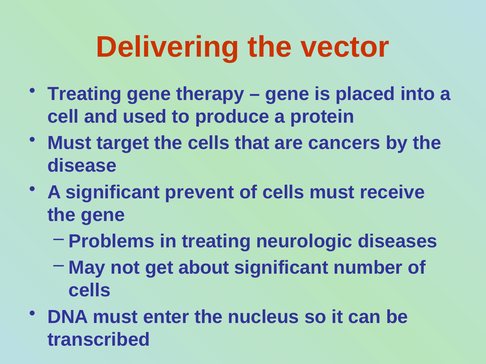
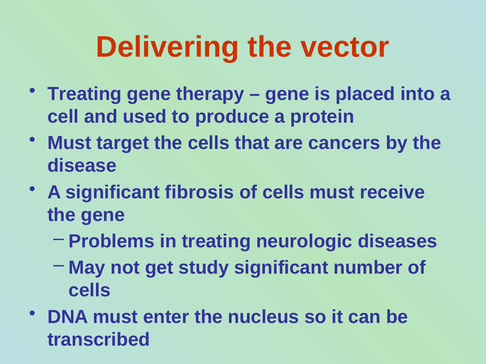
prevent: prevent -> fibrosis
about: about -> study
